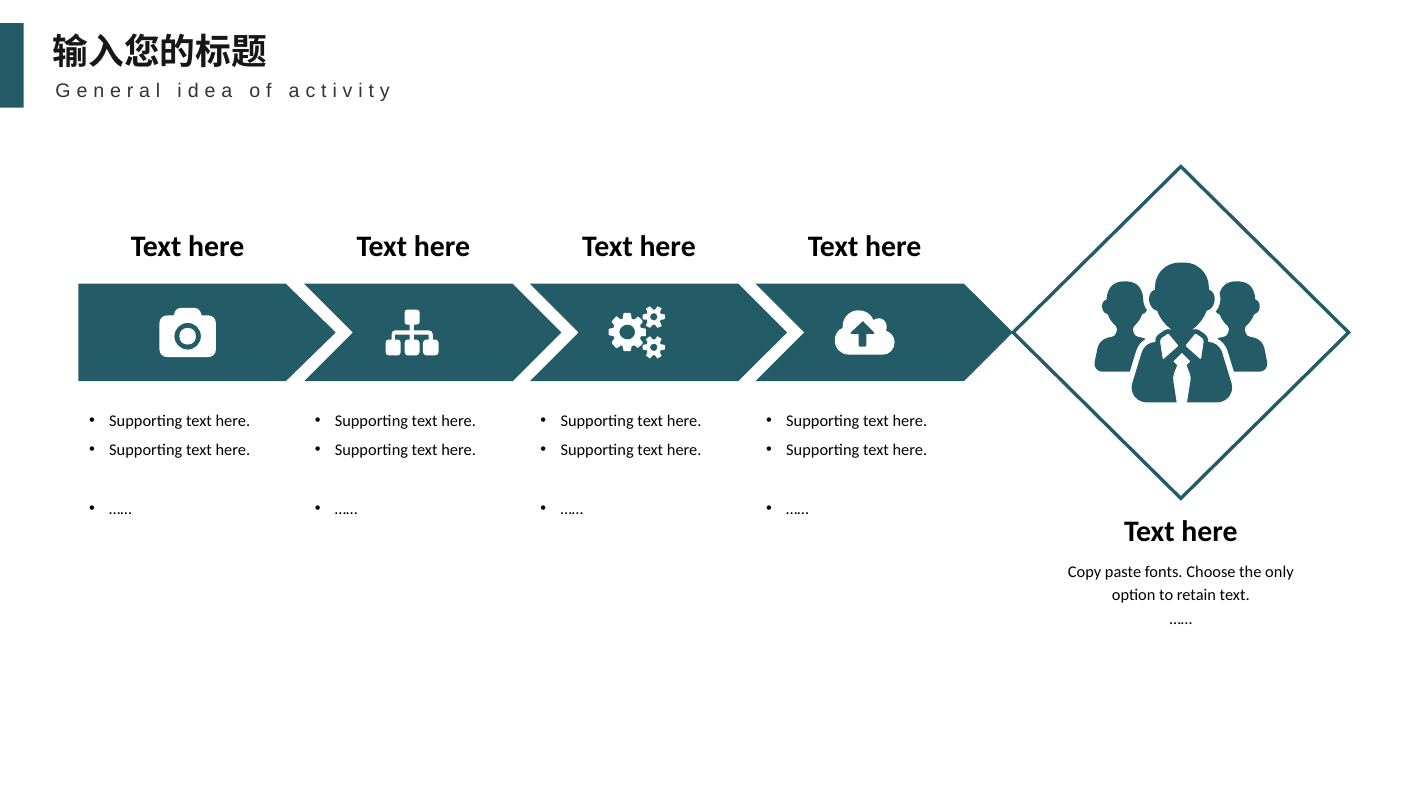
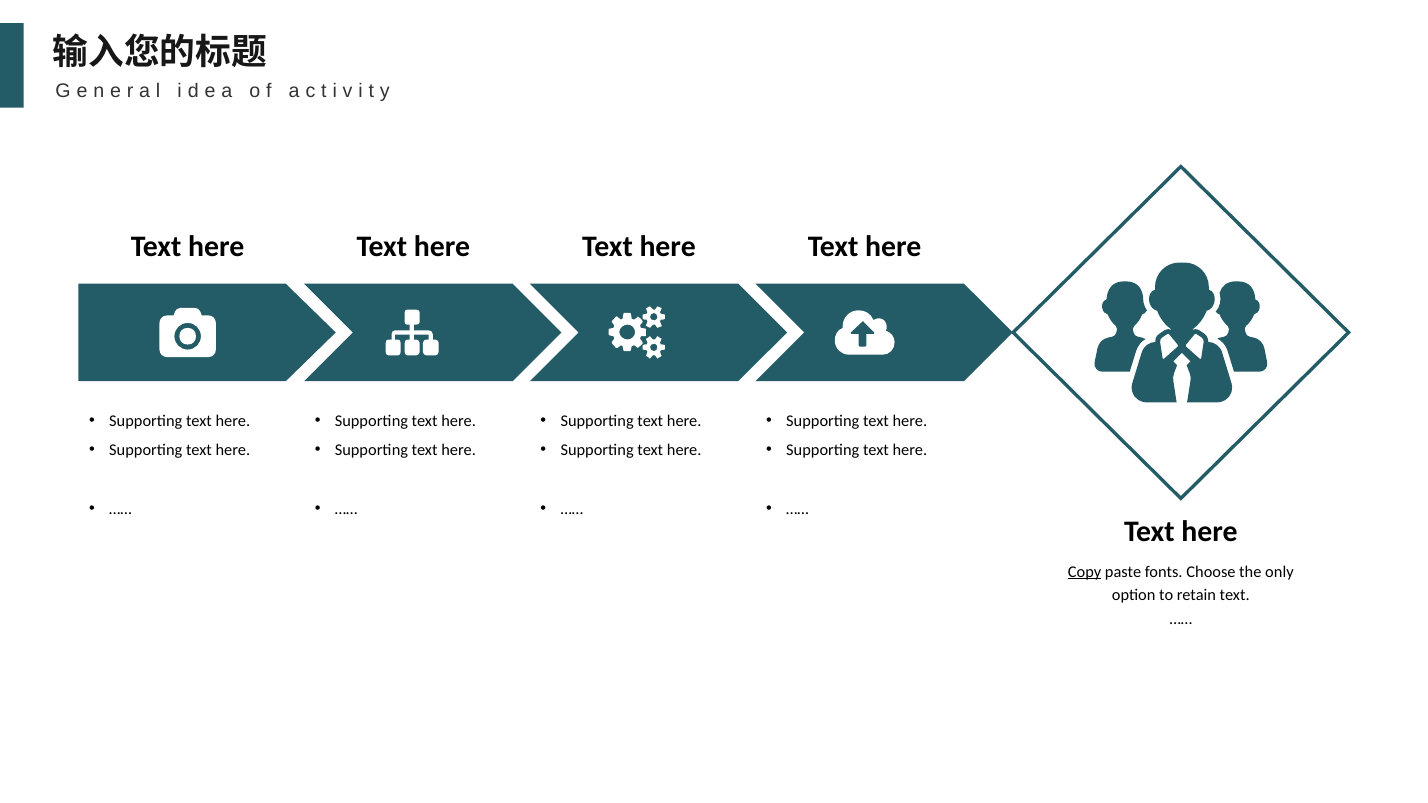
Copy underline: none -> present
